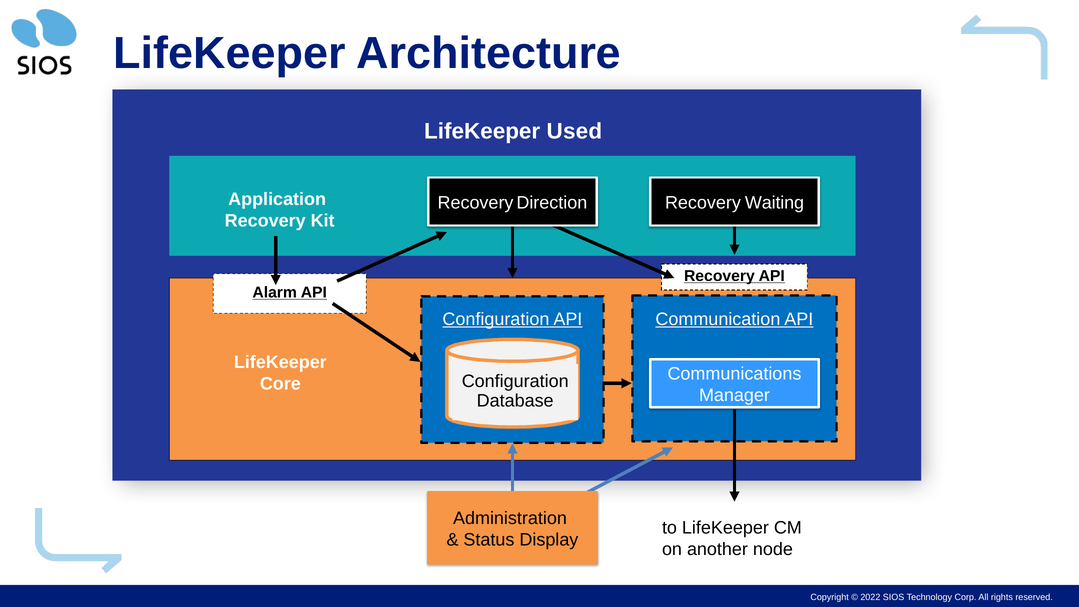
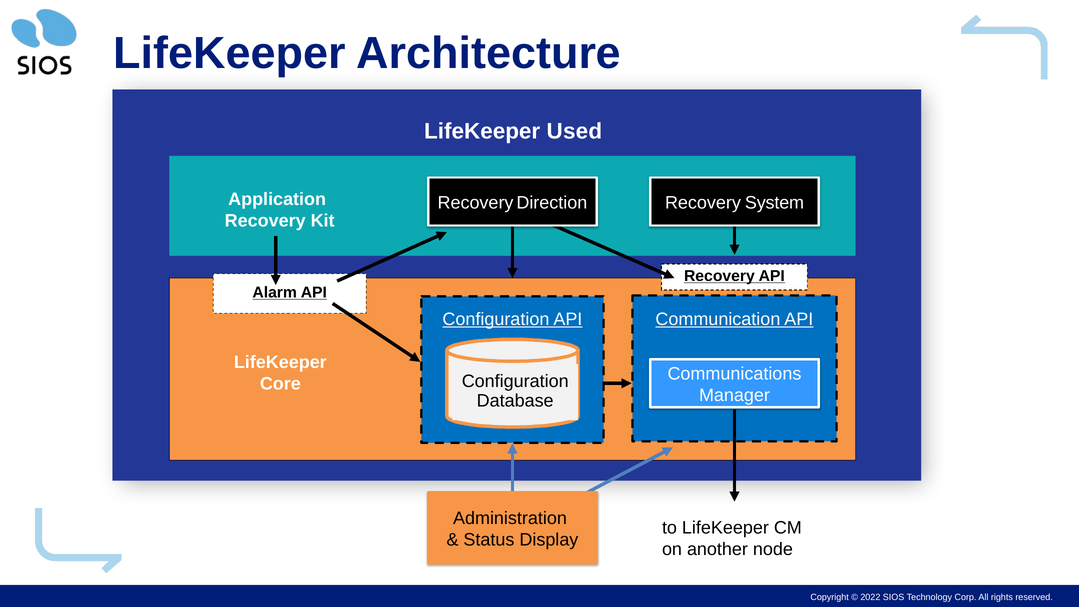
Waiting: Waiting -> System
